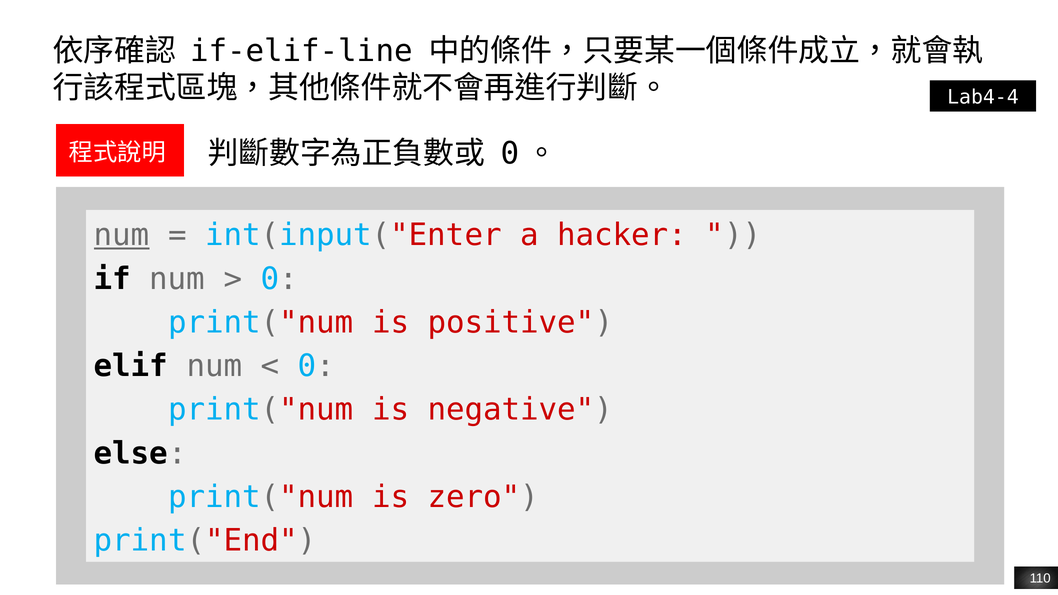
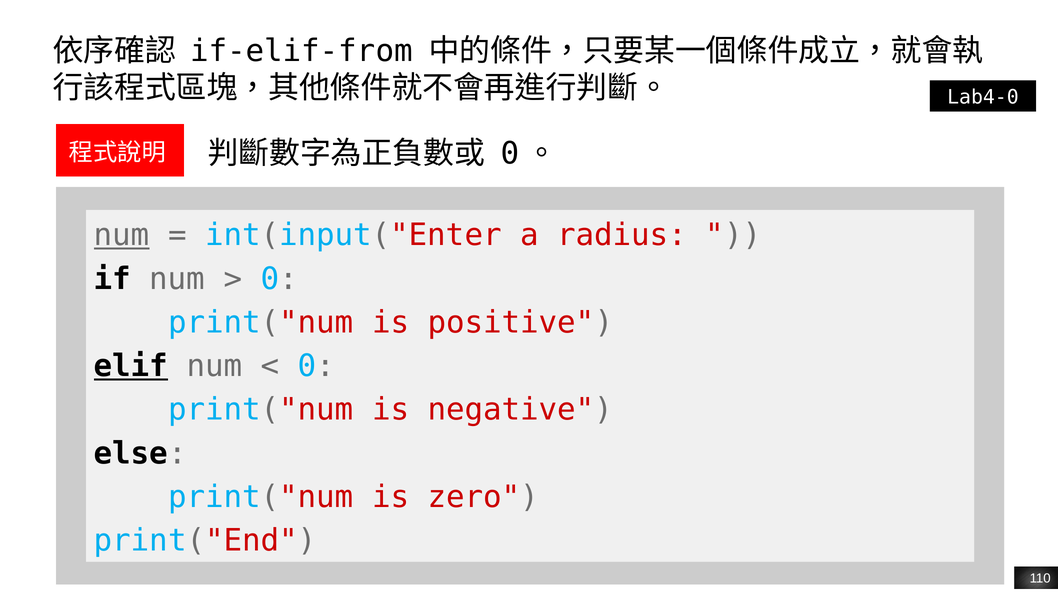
if-elif-line: if-elif-line -> if-elif-from
Lab4-4: Lab4-4 -> Lab4-0
hacker: hacker -> radius
elif underline: none -> present
